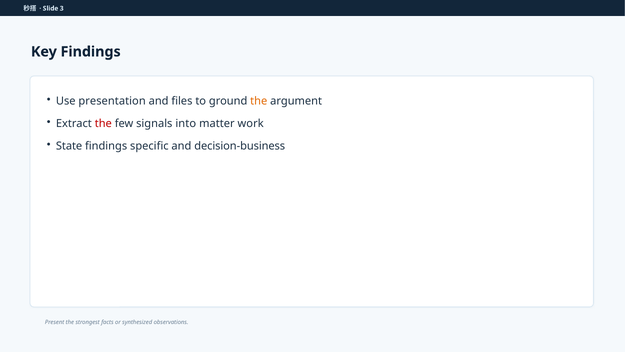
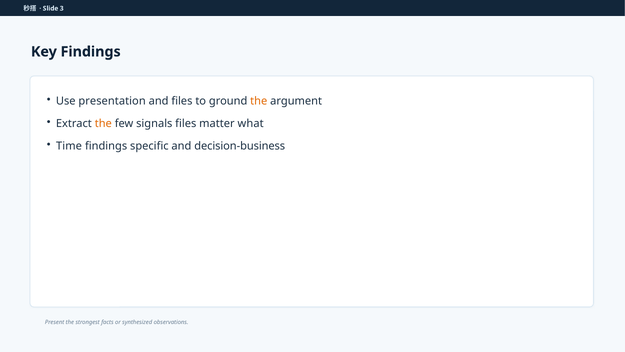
the at (103, 124) colour: red -> orange
signals into: into -> files
work: work -> what
State: State -> Time
